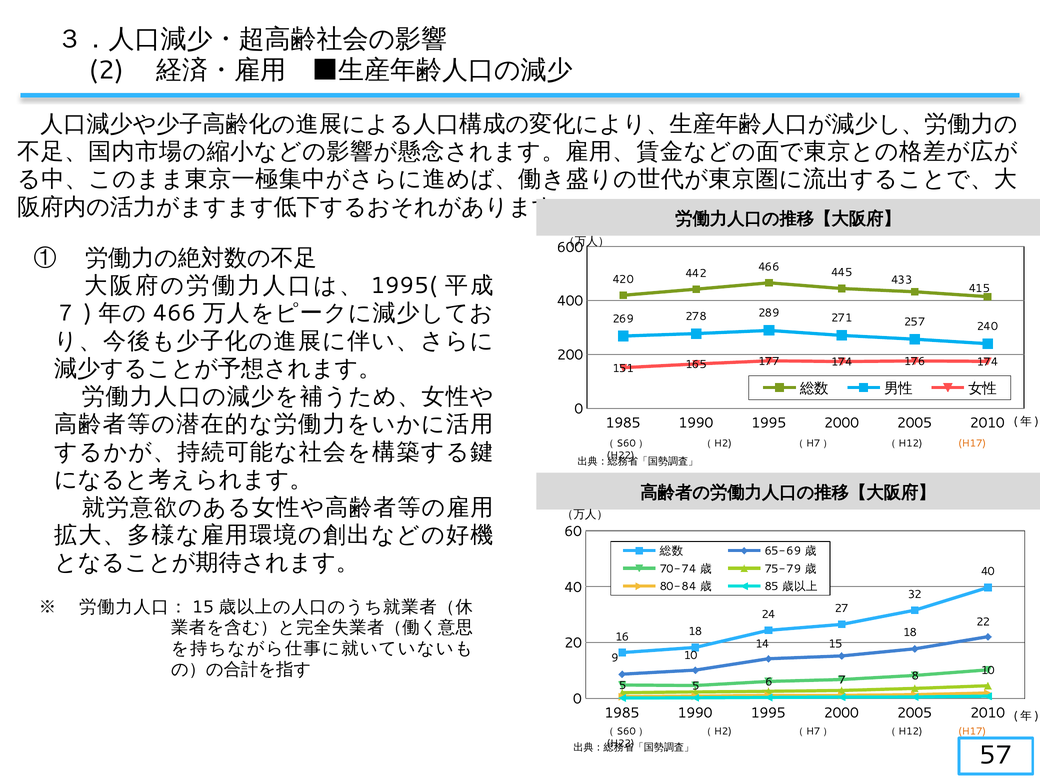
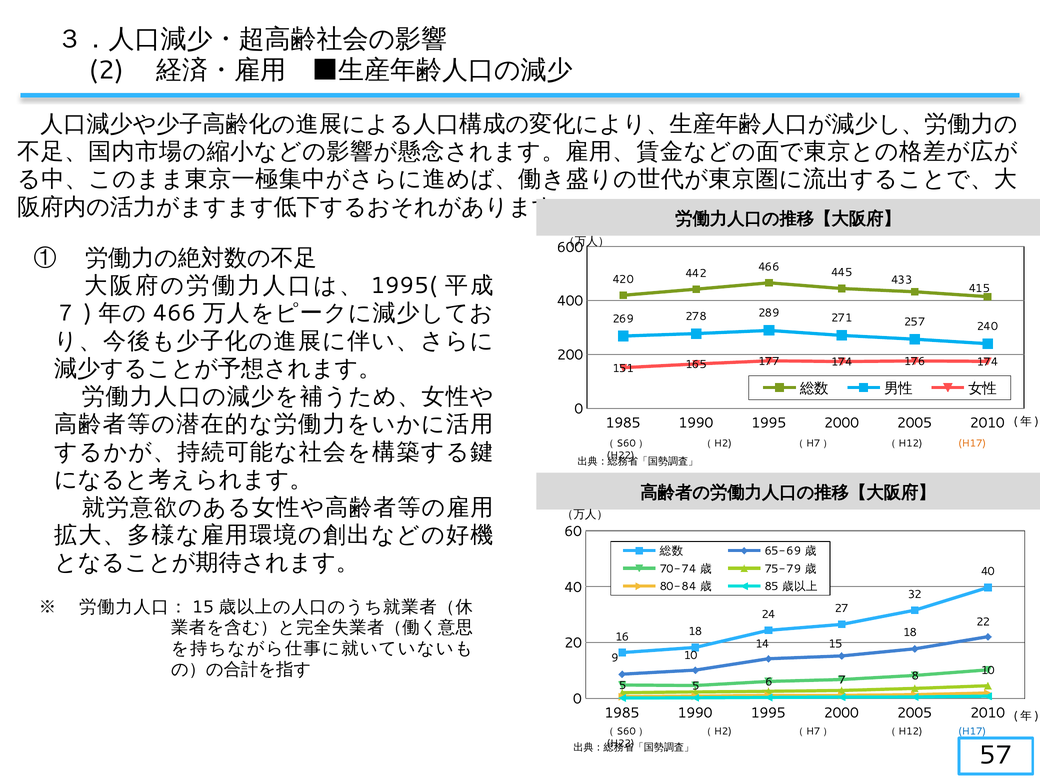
H17 at (972, 731) colour: orange -> blue
